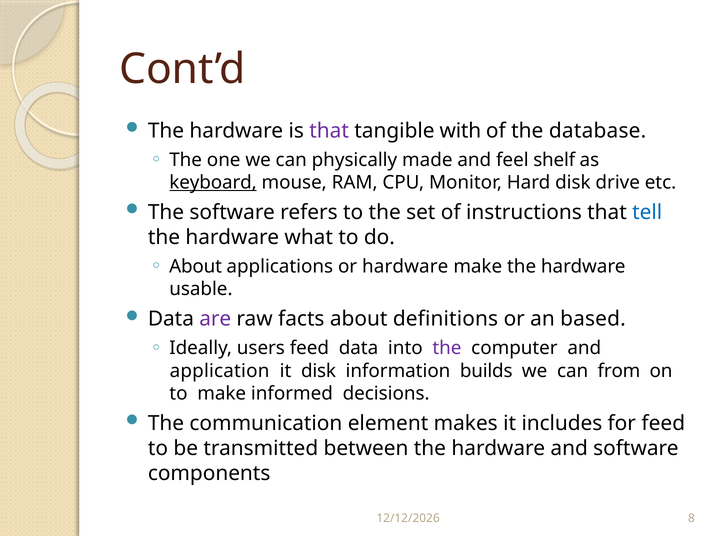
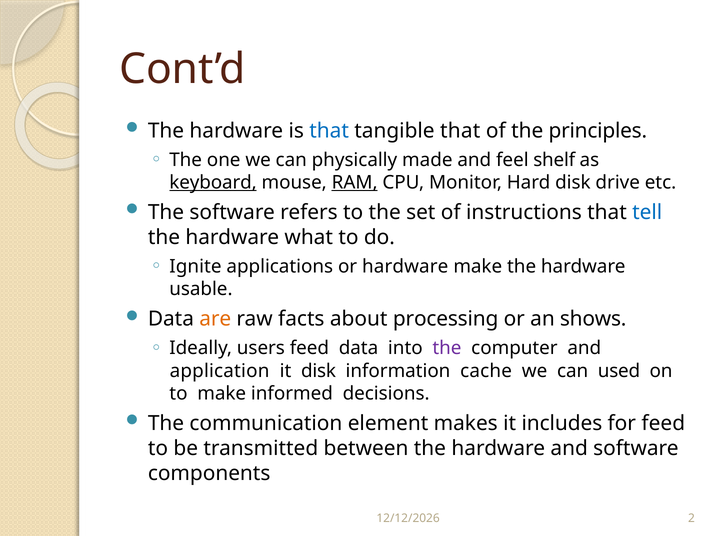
that at (329, 131) colour: purple -> blue
tangible with: with -> that
database: database -> principles
RAM underline: none -> present
About at (196, 267): About -> Ignite
are colour: purple -> orange
definitions: definitions -> processing
based: based -> shows
builds: builds -> cache
from: from -> used
8: 8 -> 2
